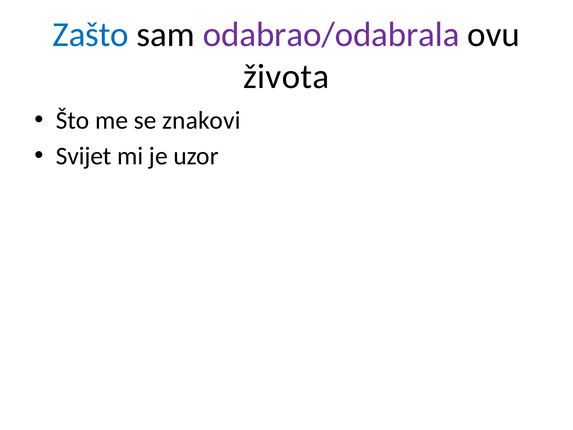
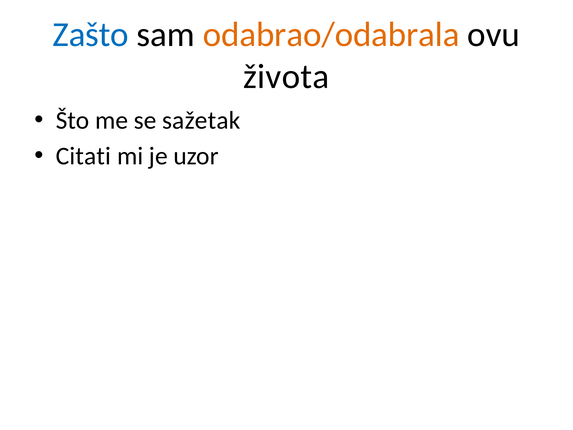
odabrao/odabrala colour: purple -> orange
znakovi: znakovi -> sažetak
Svijet: Svijet -> Citati
